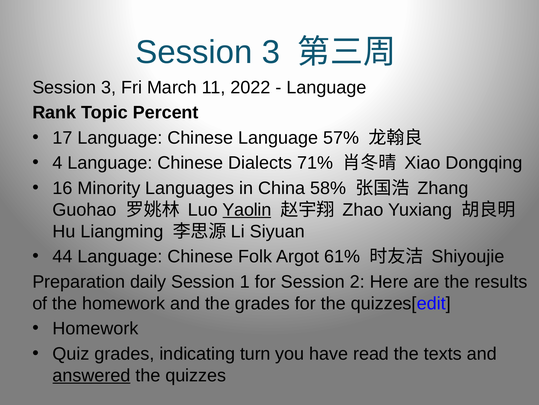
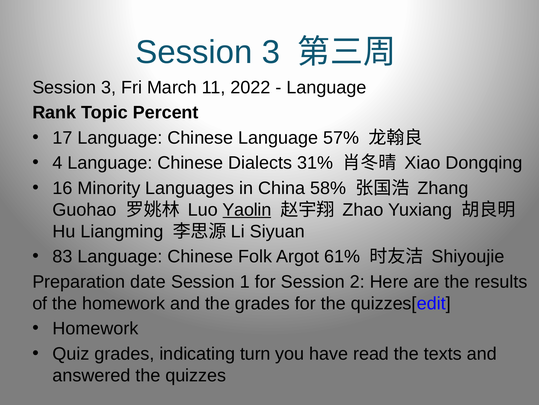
71%: 71% -> 31%
44: 44 -> 83
daily: daily -> date
answered underline: present -> none
